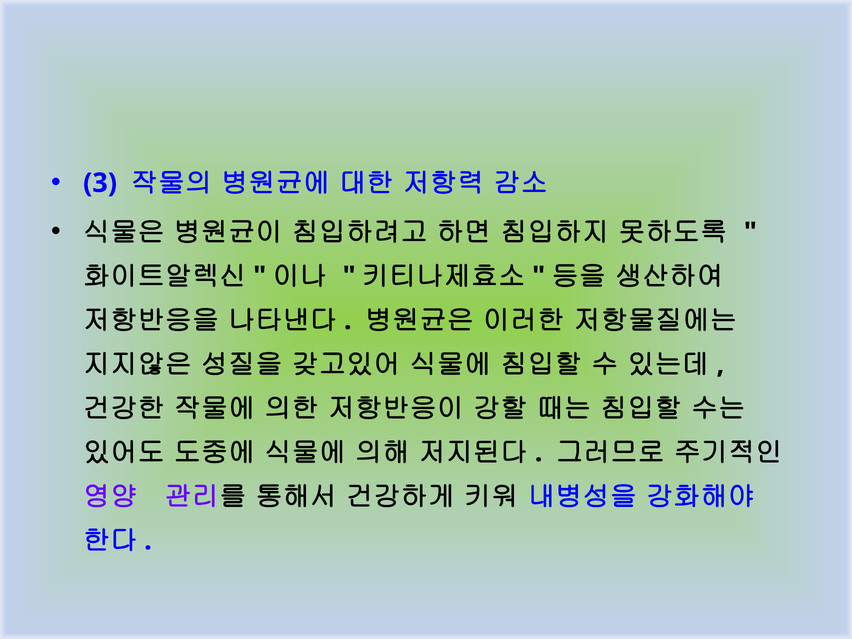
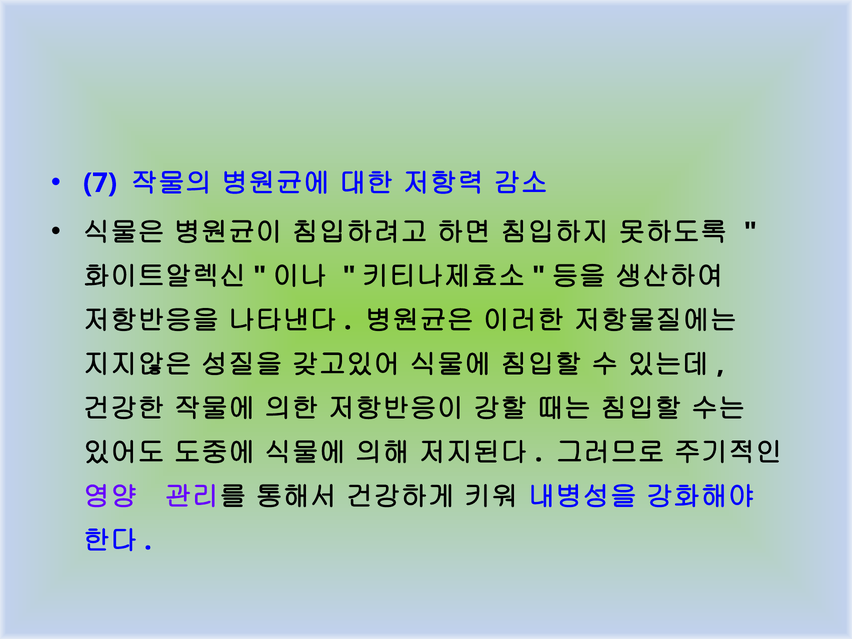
3: 3 -> 7
